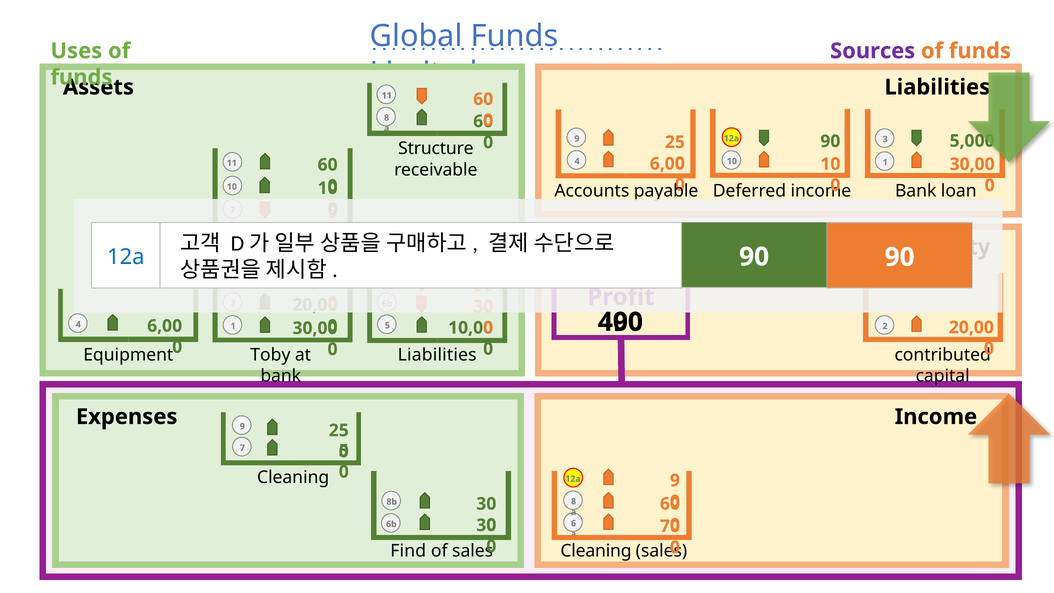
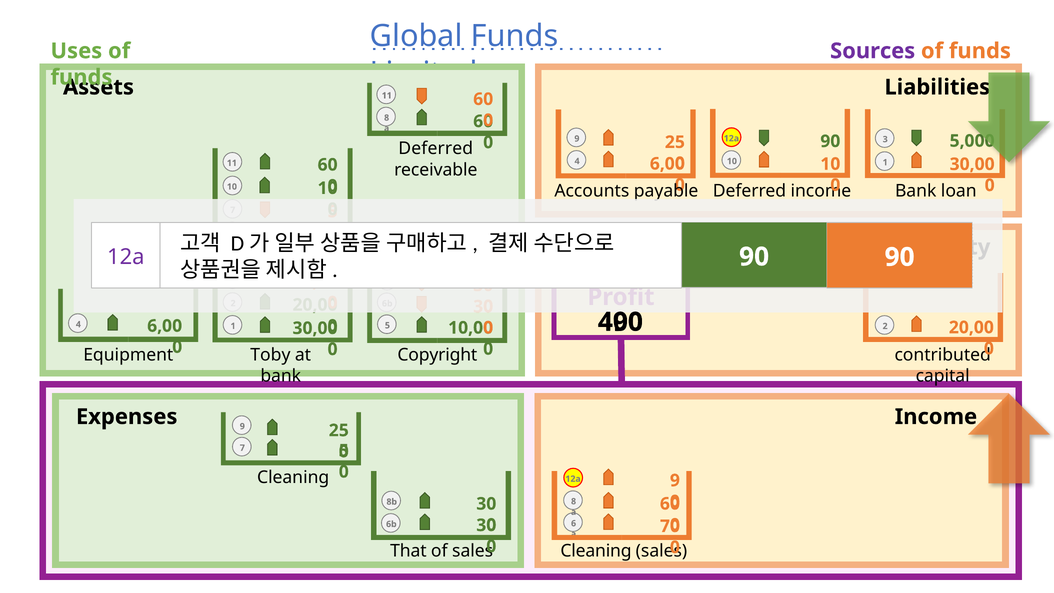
Structure at (436, 149): Structure -> Deferred
12a at (126, 257) colour: blue -> purple
Liabilities at (437, 355): Liabilities -> Copyright
Find: Find -> That
